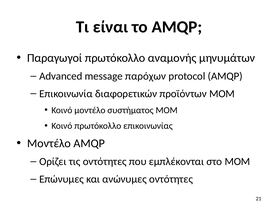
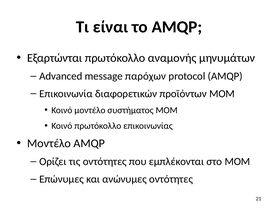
Παραγωγοί: Παραγωγοί -> Εξαρτώνται
